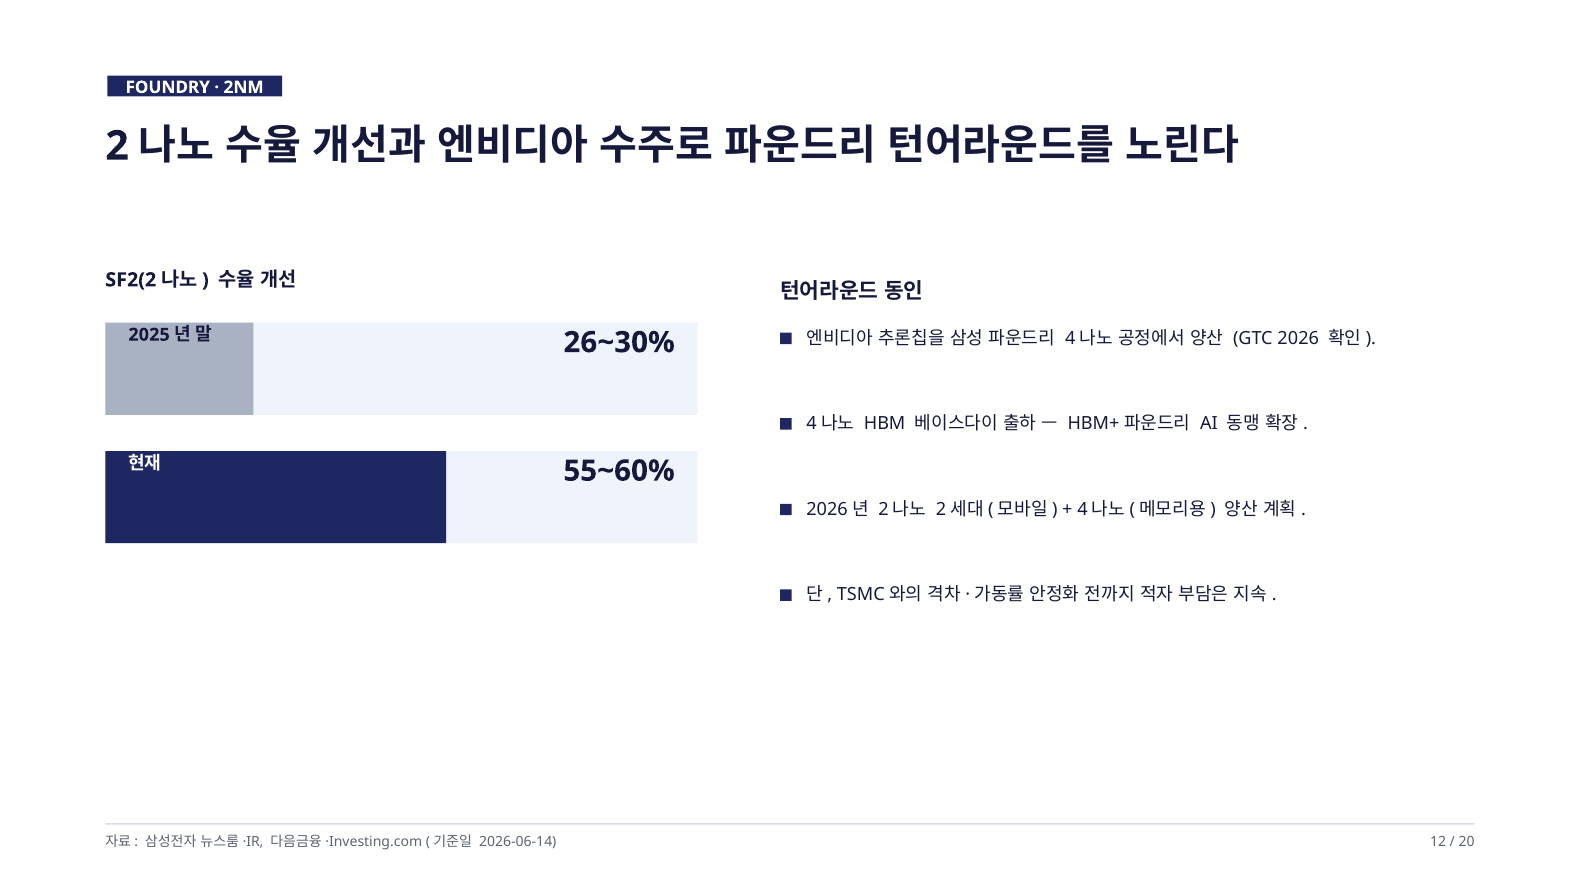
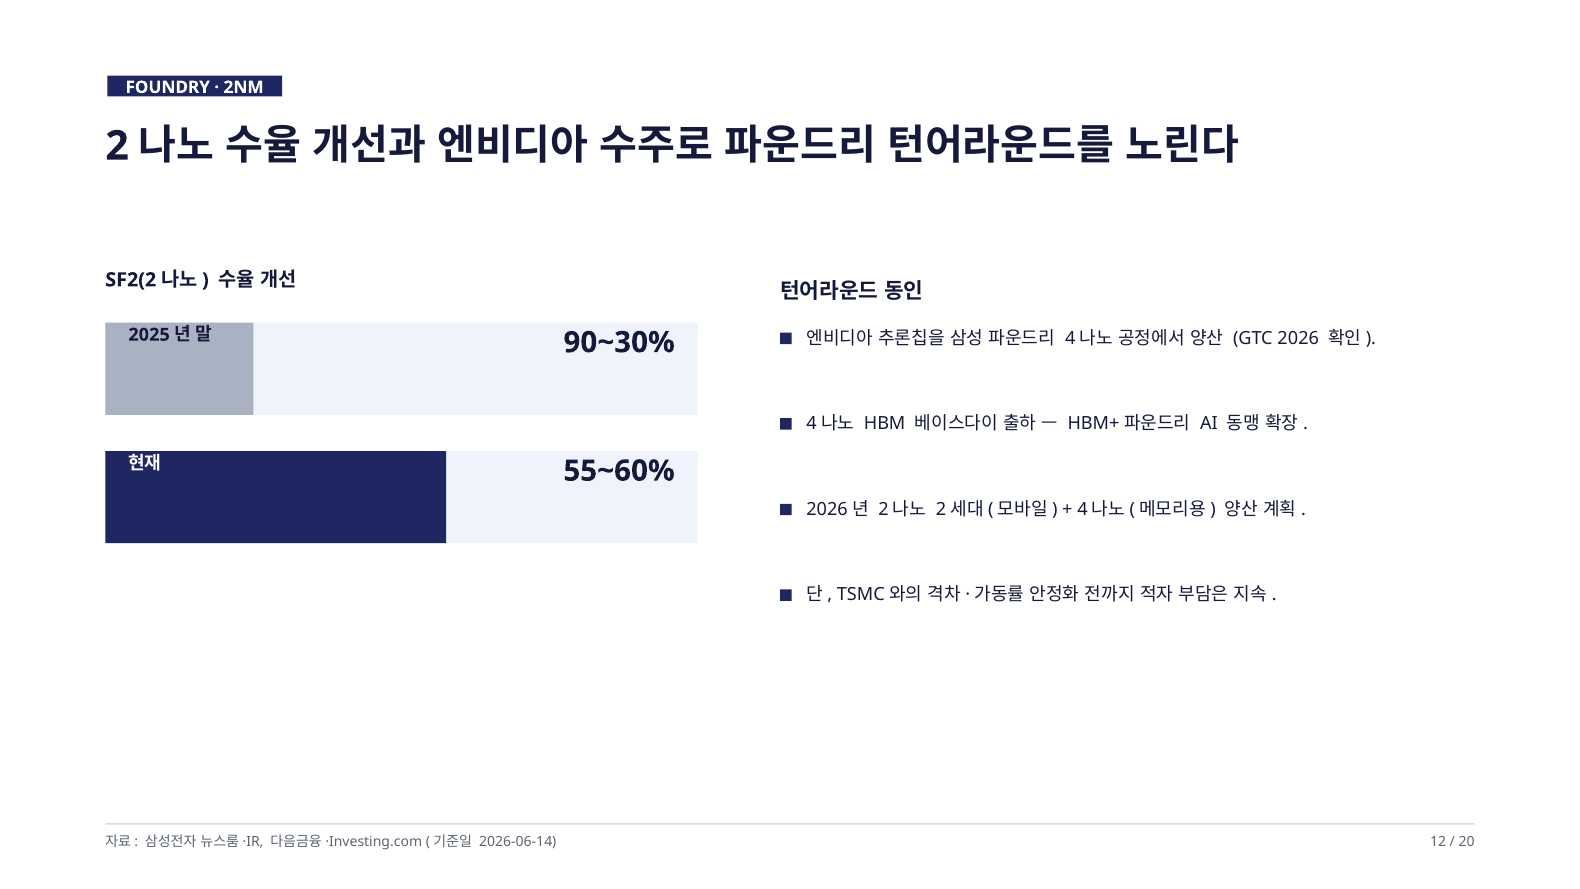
26~30%: 26~30% -> 90~30%
